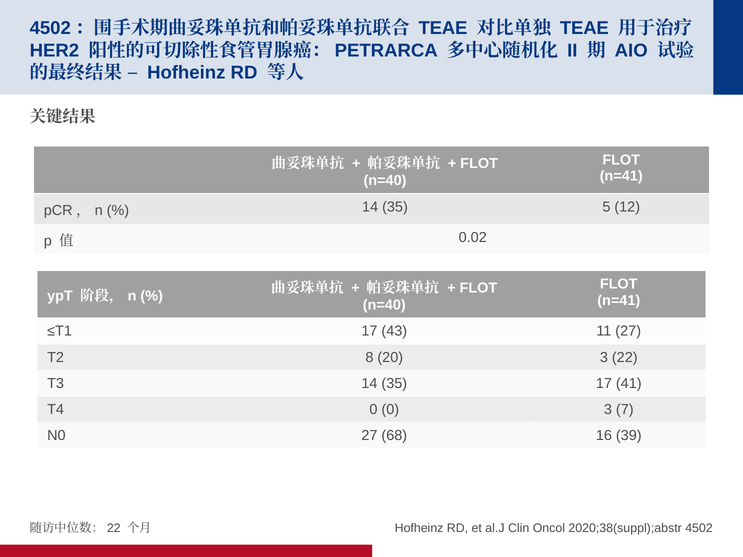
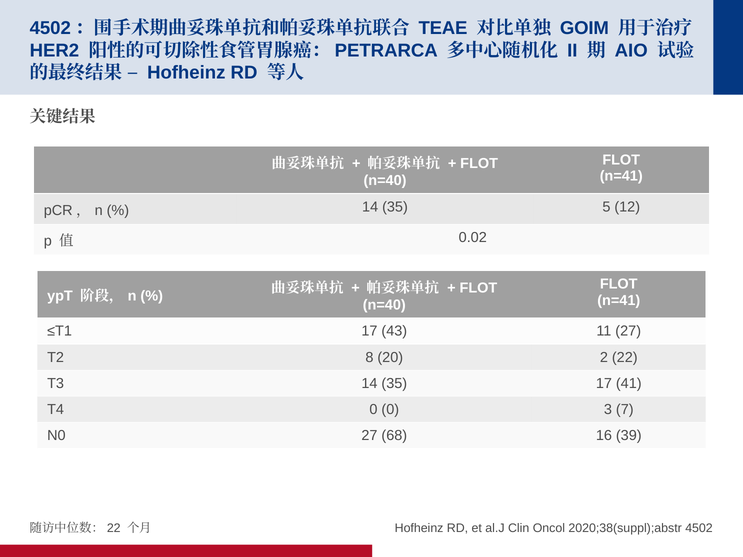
TEAE at (584, 28): TEAE -> GOIM
20 3: 3 -> 2
